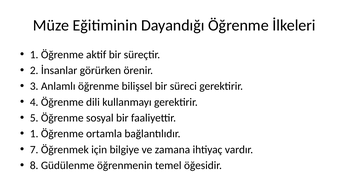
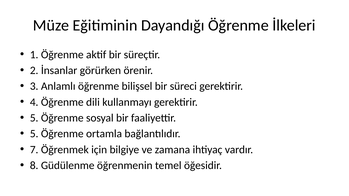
1 at (34, 134): 1 -> 5
